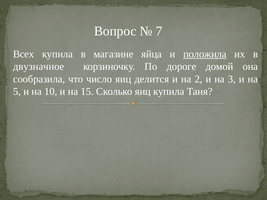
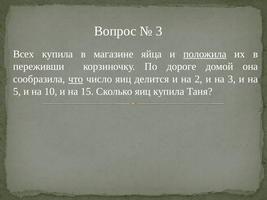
7 at (159, 31): 7 -> 3
двузначное: двузначное -> переживши
что underline: none -> present
